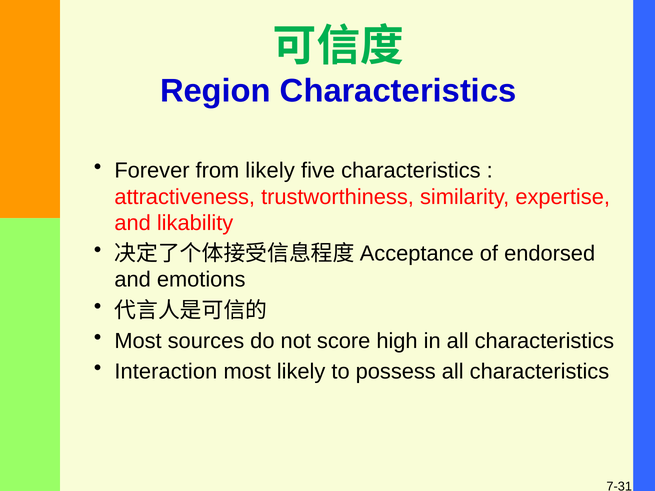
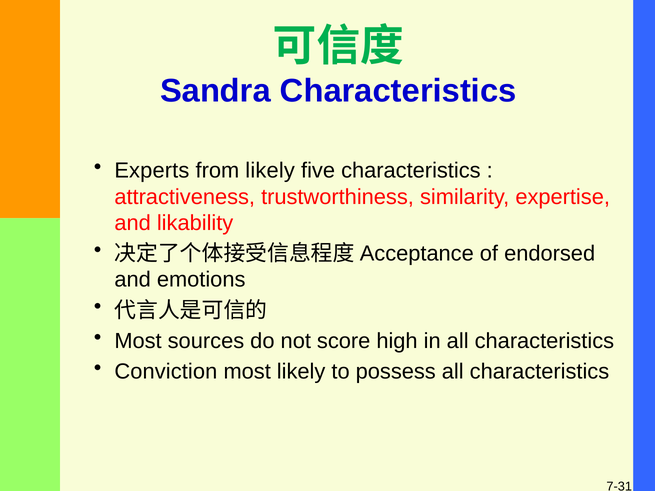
Region: Region -> Sandra
Forever: Forever -> Experts
Interaction: Interaction -> Conviction
